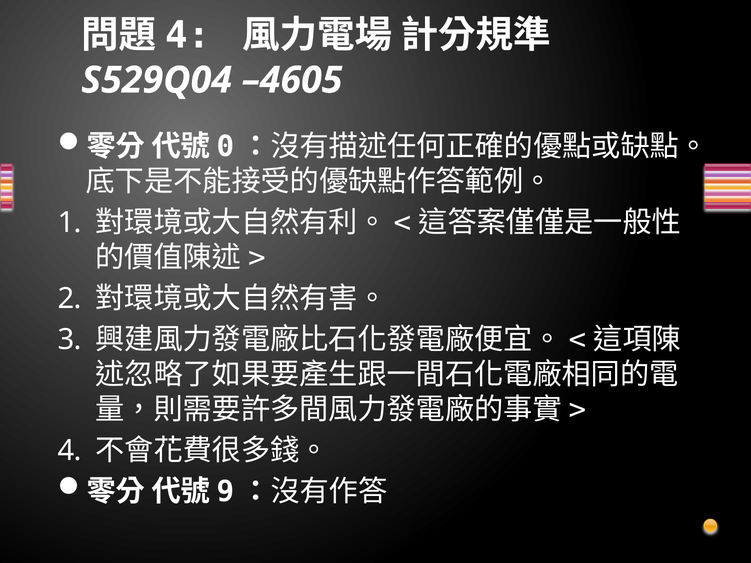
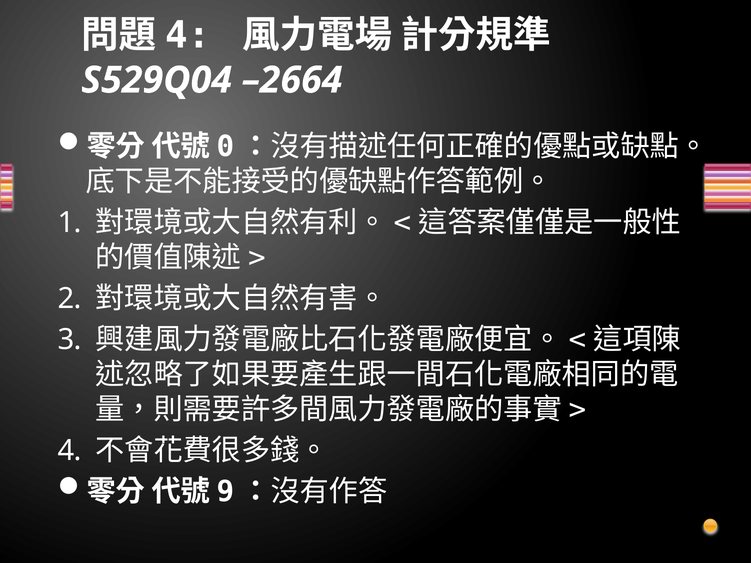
–4605: –4605 -> –2664
